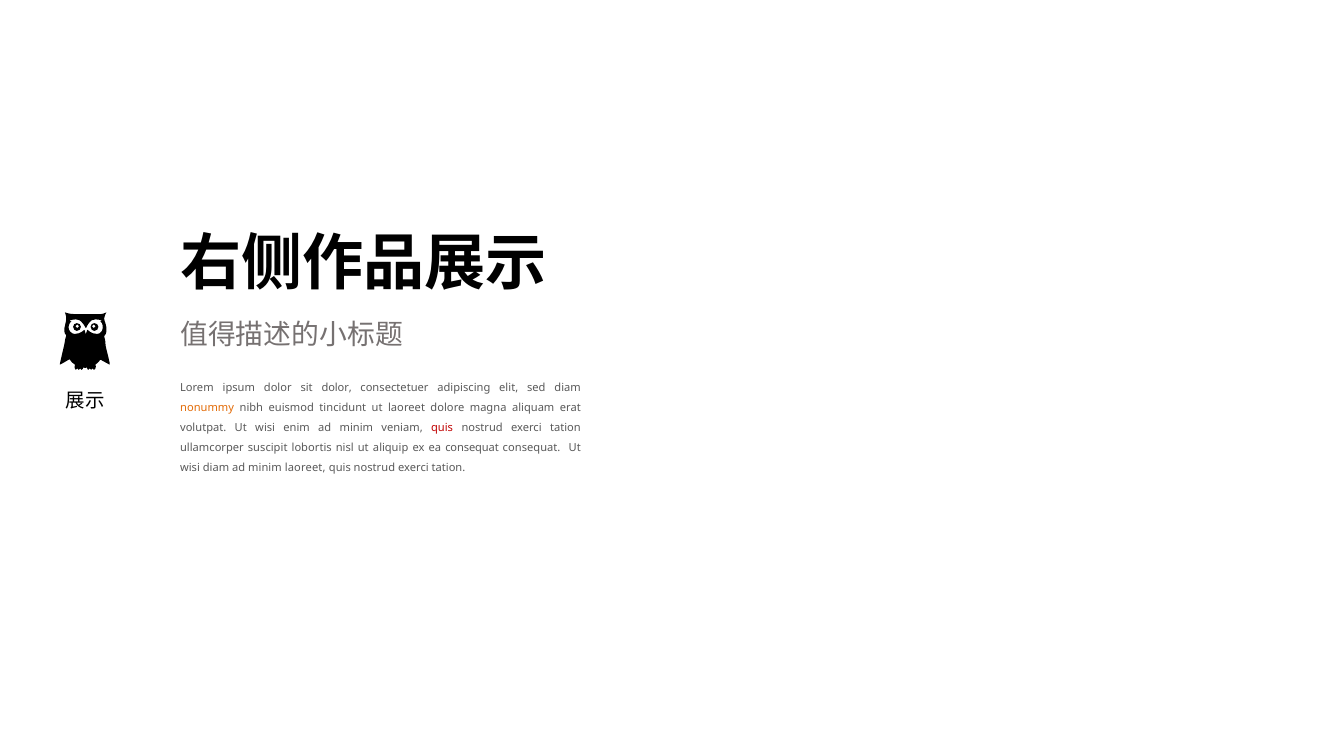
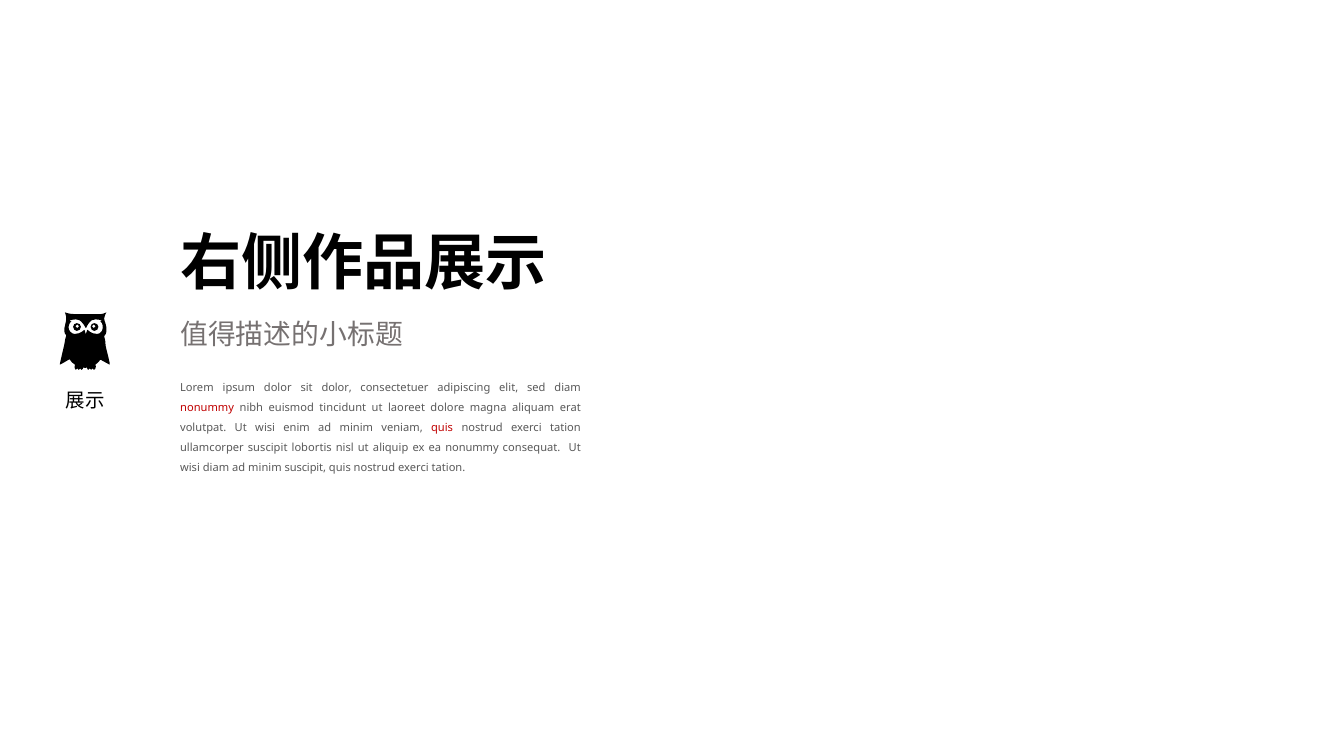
nonummy at (207, 407) colour: orange -> red
ea consequat: consequat -> nonummy
minim laoreet: laoreet -> suscipit
